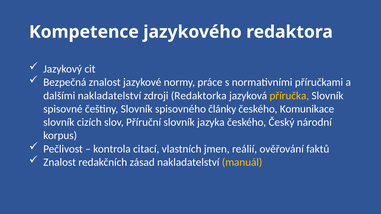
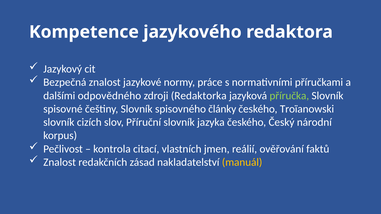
dalšími nakladatelství: nakladatelství -> odpovědného
příručka colour: yellow -> light green
Komunikace: Komunikace -> Troïanowski
